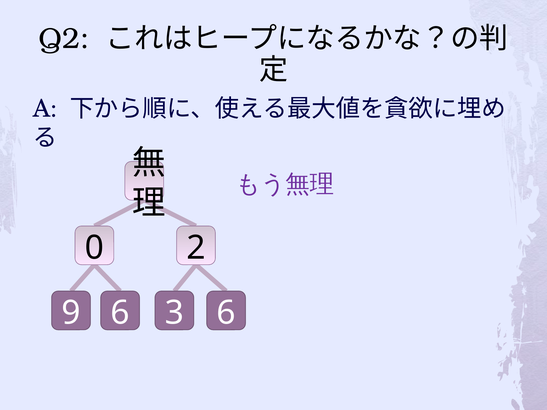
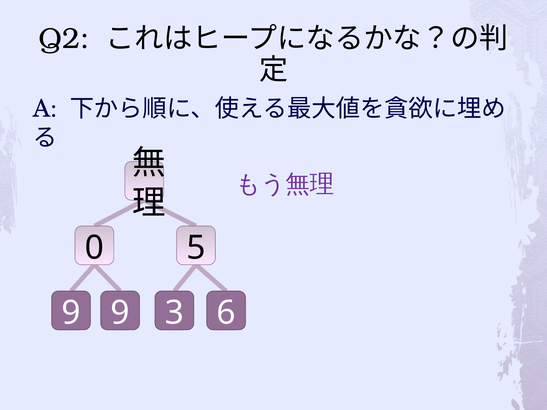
2: 2 -> 5
9 6: 6 -> 9
